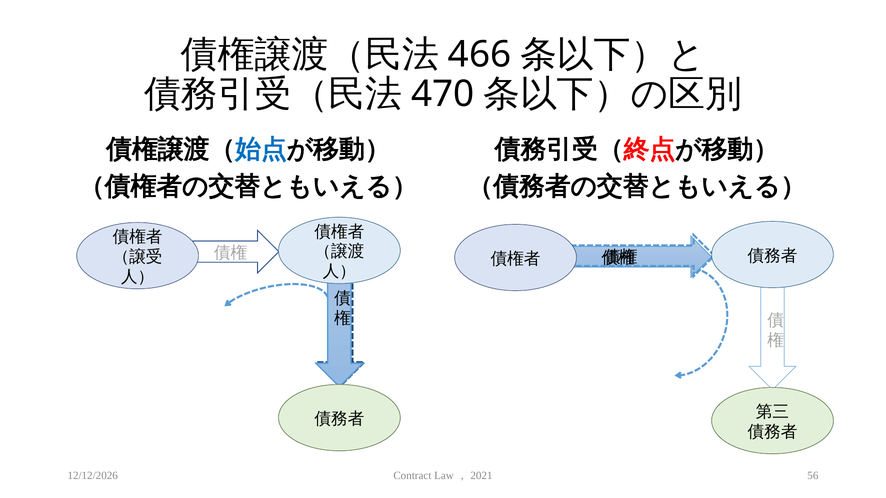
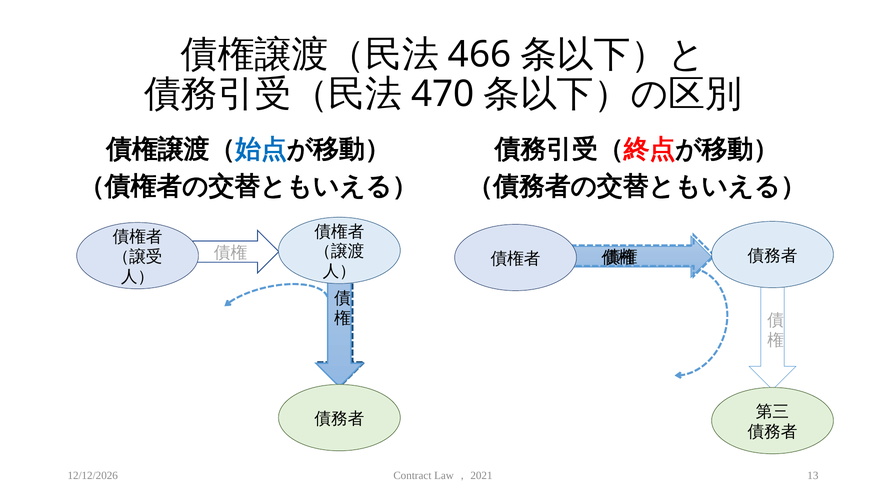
56: 56 -> 13
